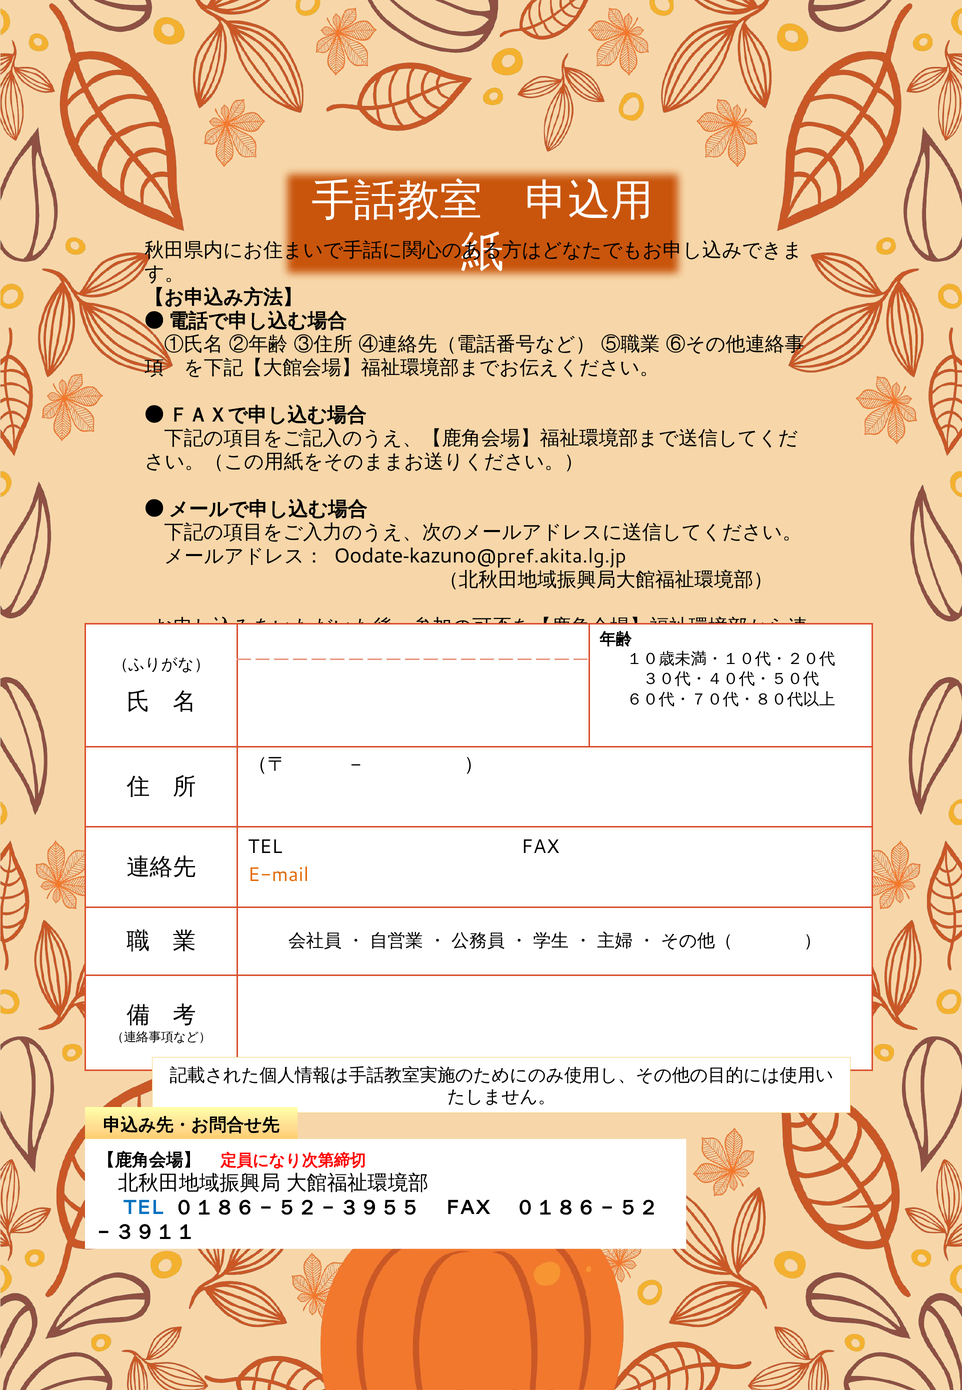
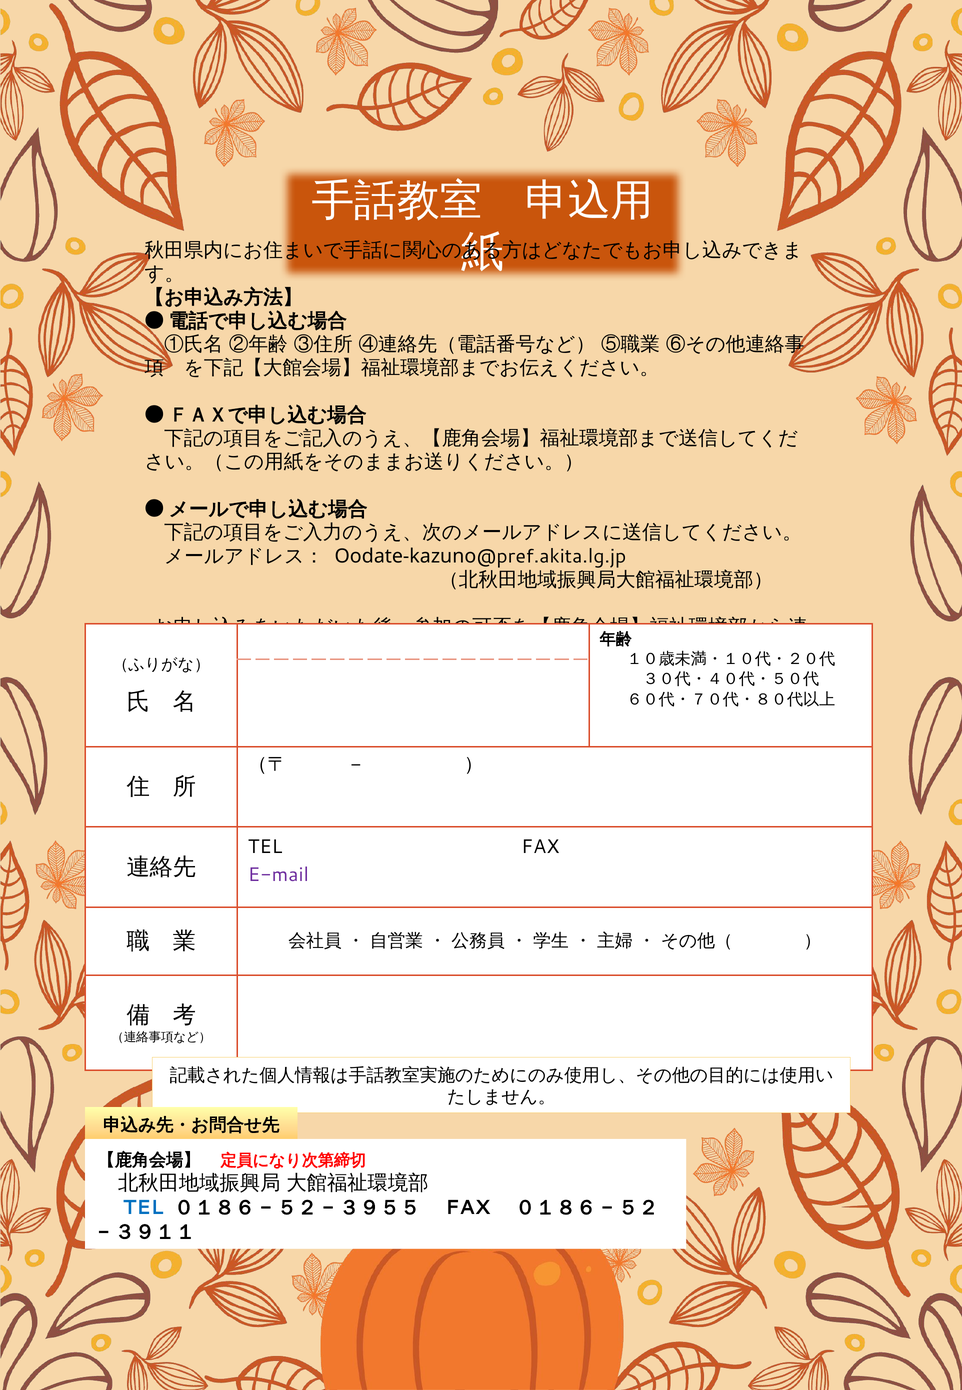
E-mail colour: orange -> purple
